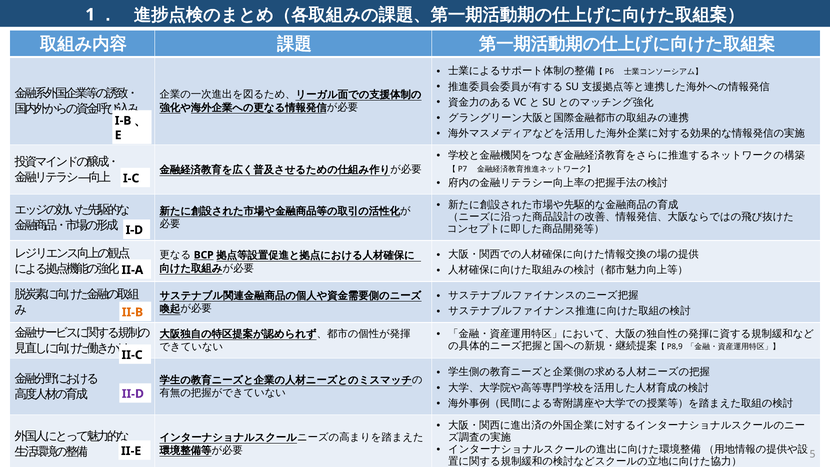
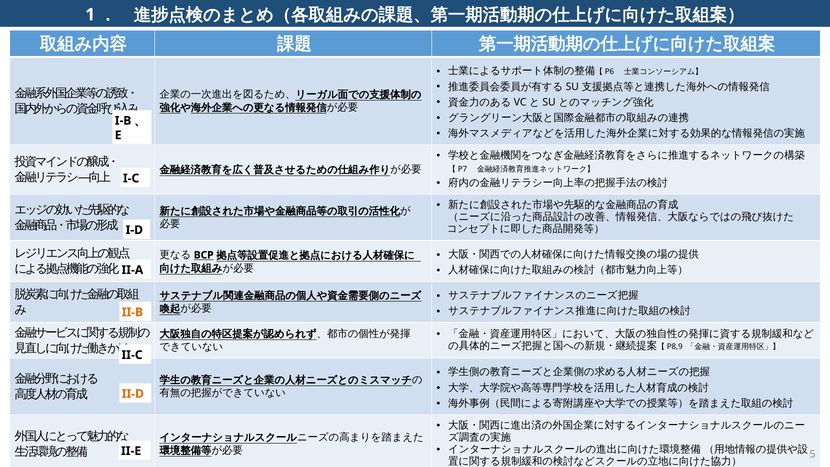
II-D colour: purple -> orange
